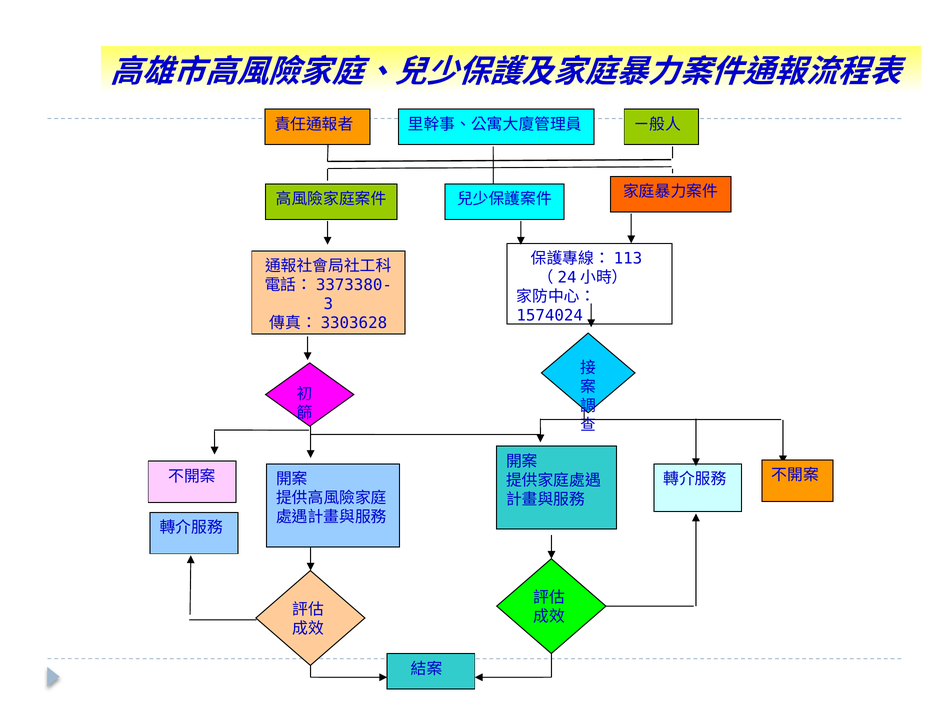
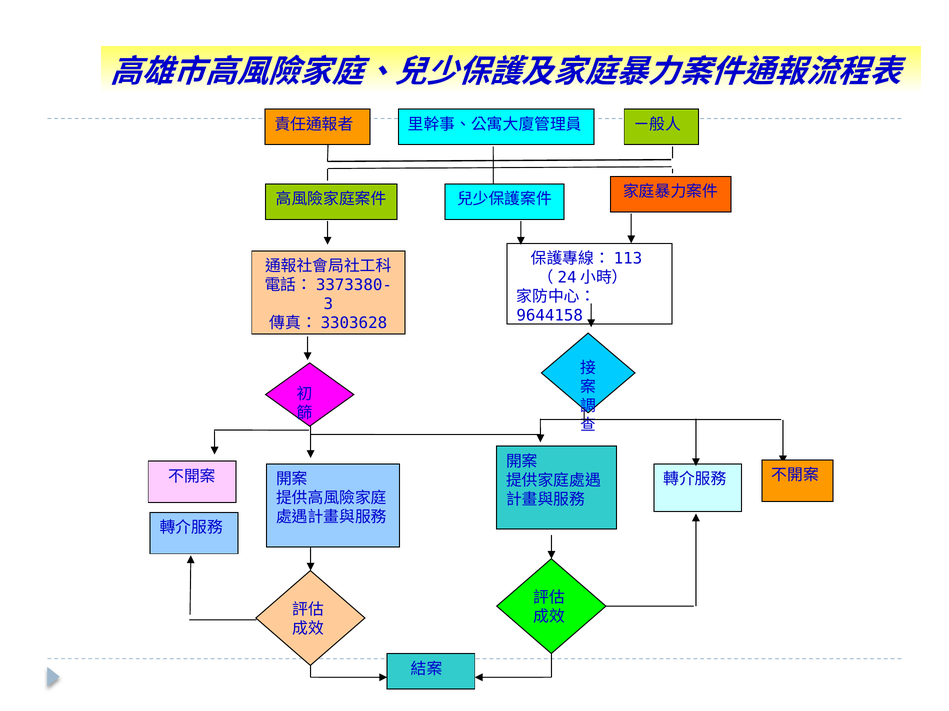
1574024: 1574024 -> 9644158
